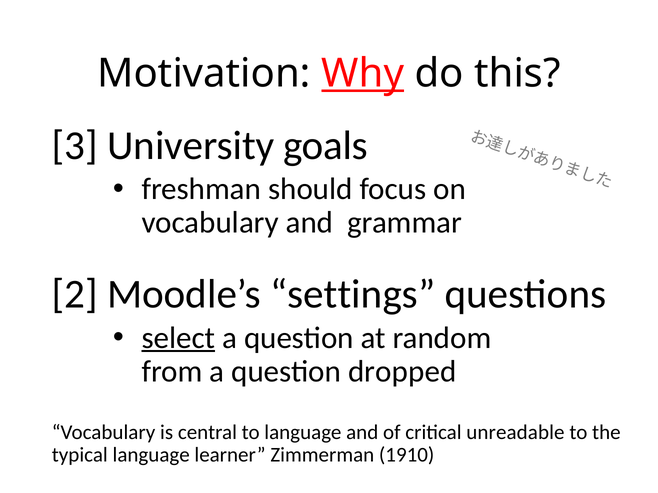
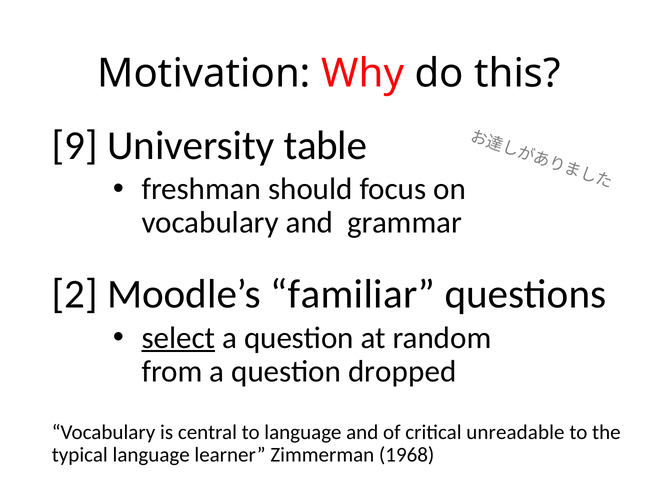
Why underline: present -> none
3: 3 -> 9
goals: goals -> table
settings: settings -> familiar
1910: 1910 -> 1968
